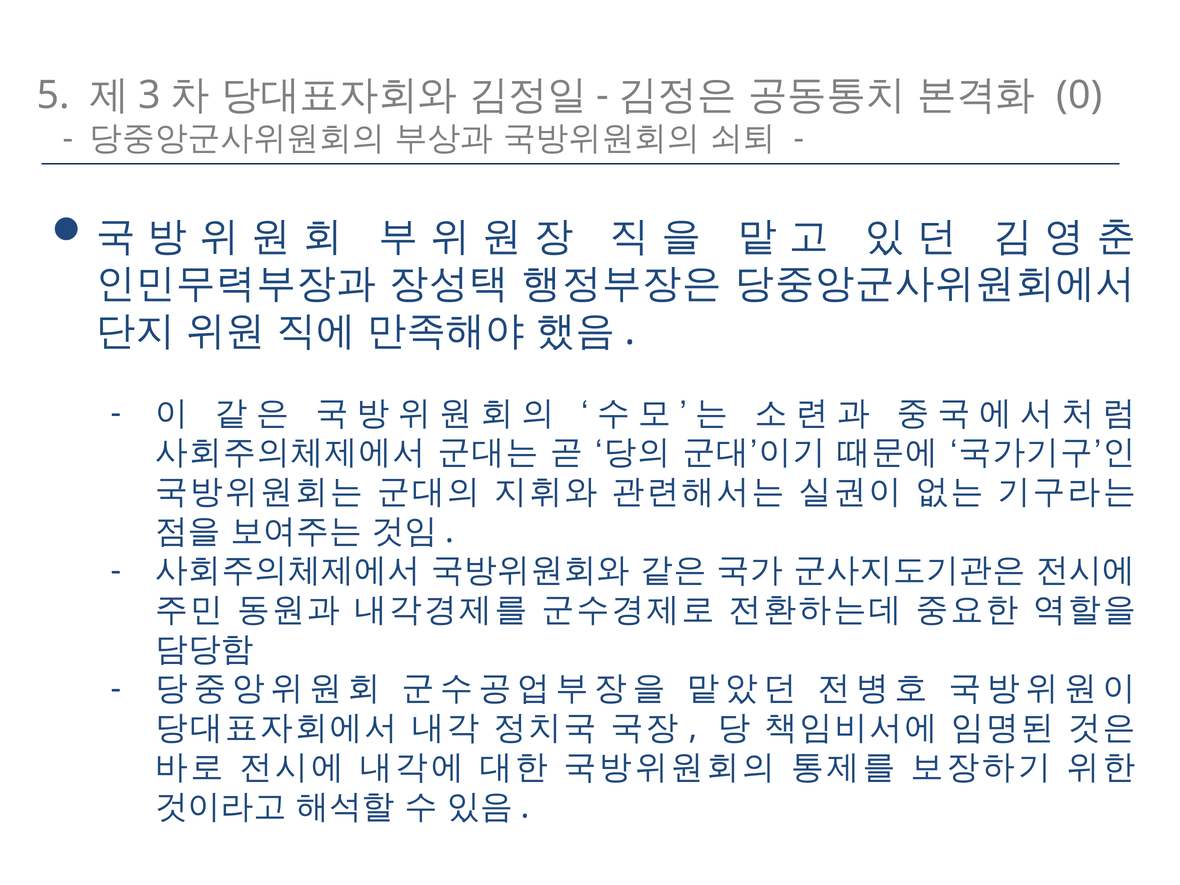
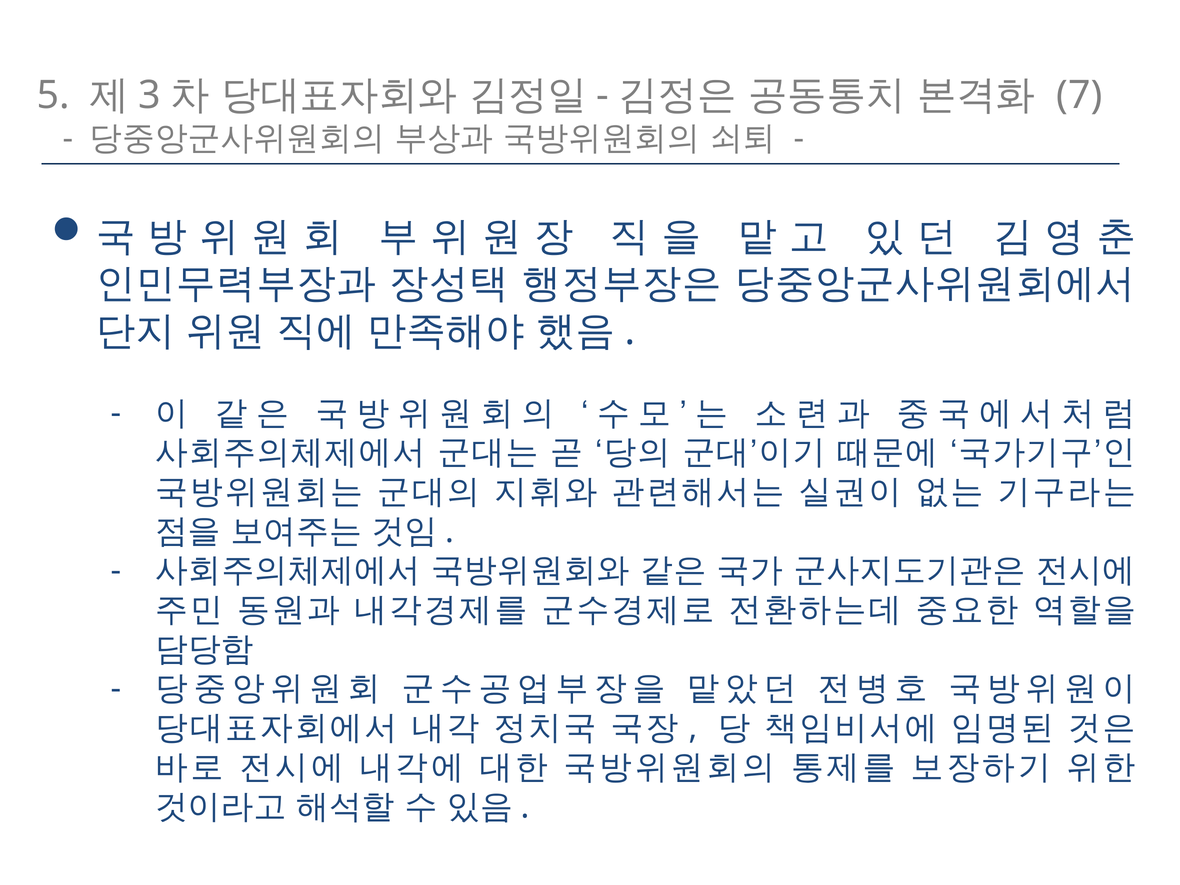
0: 0 -> 7
